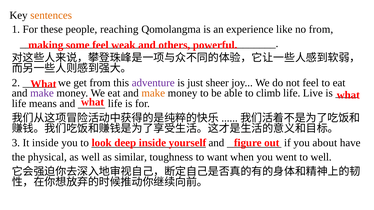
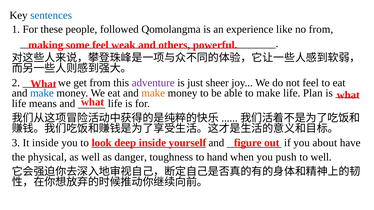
sentences colour: orange -> blue
reaching: reaching -> followed
make at (42, 93) colour: purple -> blue
to climb: climb -> make
Live: Live -> Plan
similar: similar -> danger
want: want -> hand
went: went -> push
